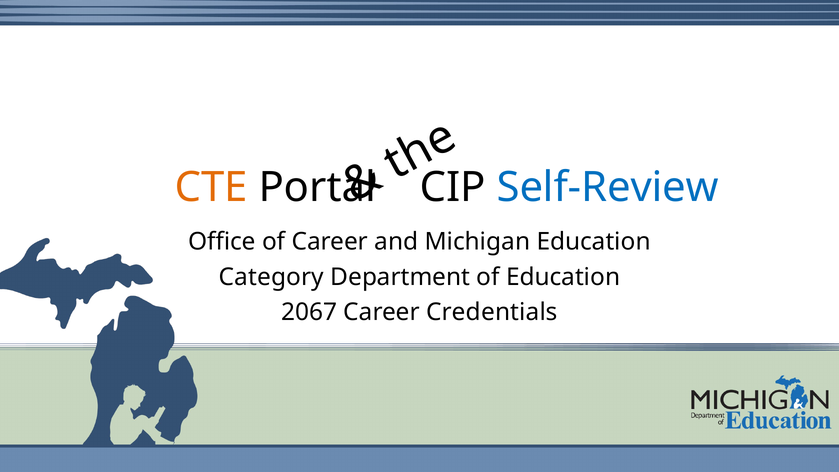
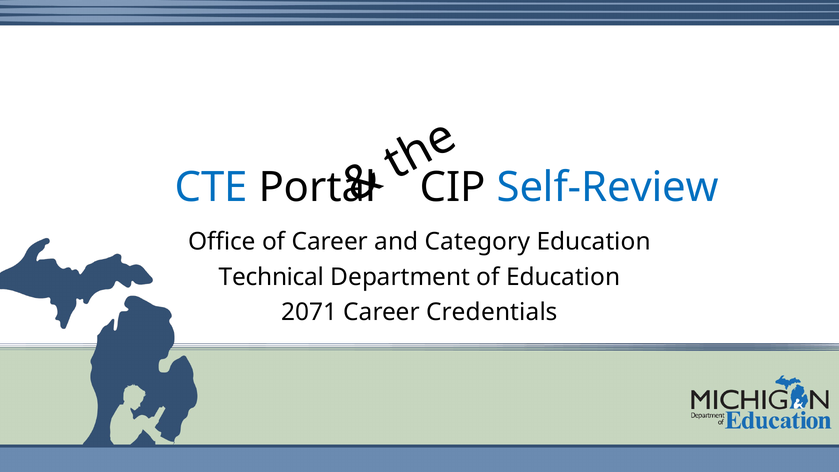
CTE colour: orange -> blue
Michigan: Michigan -> Category
Category: Category -> Technical
2067: 2067 -> 2071
